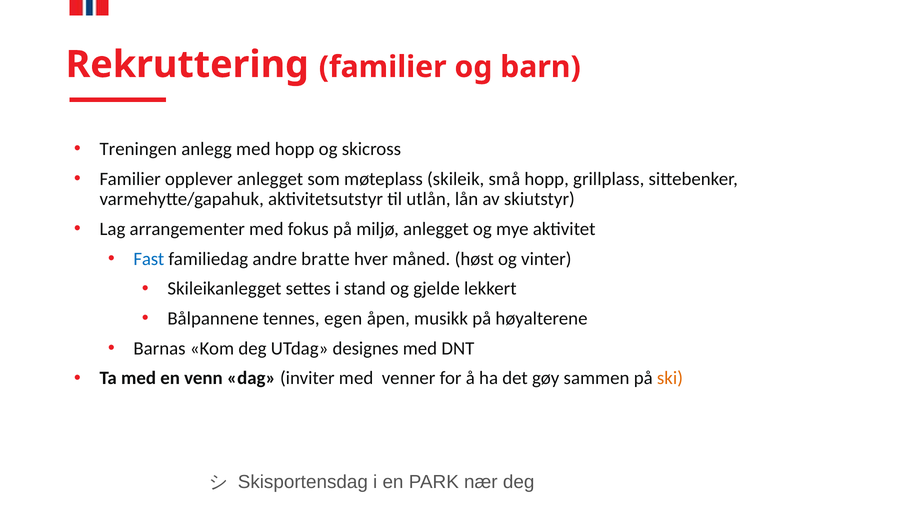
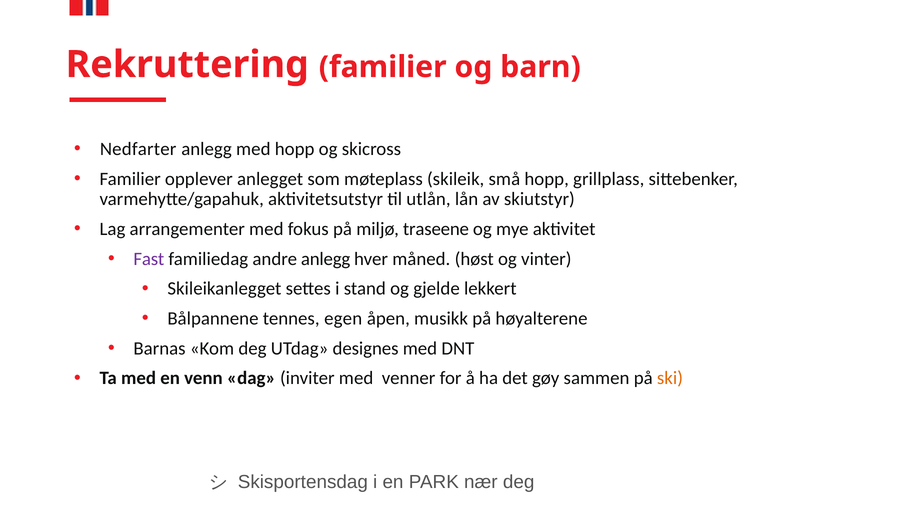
Treningen: Treningen -> Nedfarter
miljø anlegget: anlegget -> traseene
Fast colour: blue -> purple
andre bratte: bratte -> anlegg
